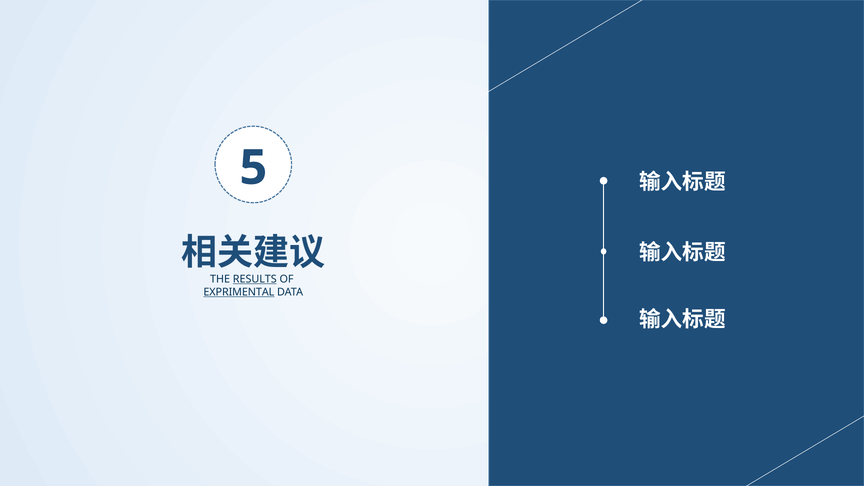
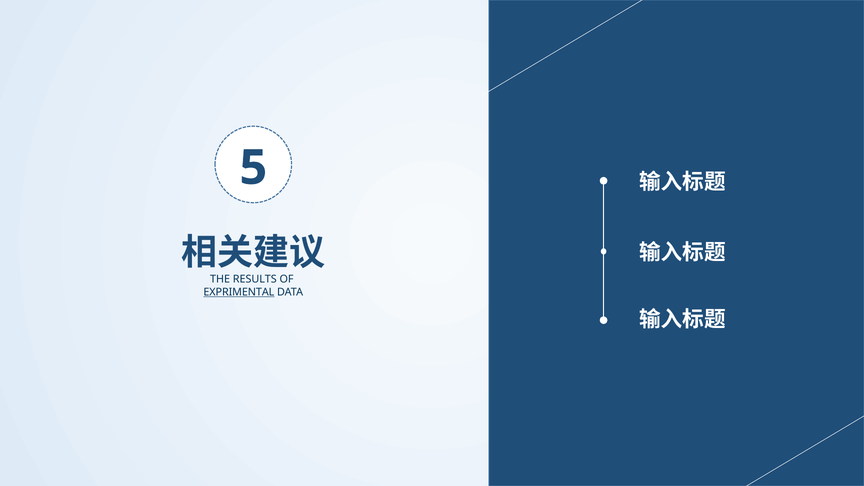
RESULTS underline: present -> none
